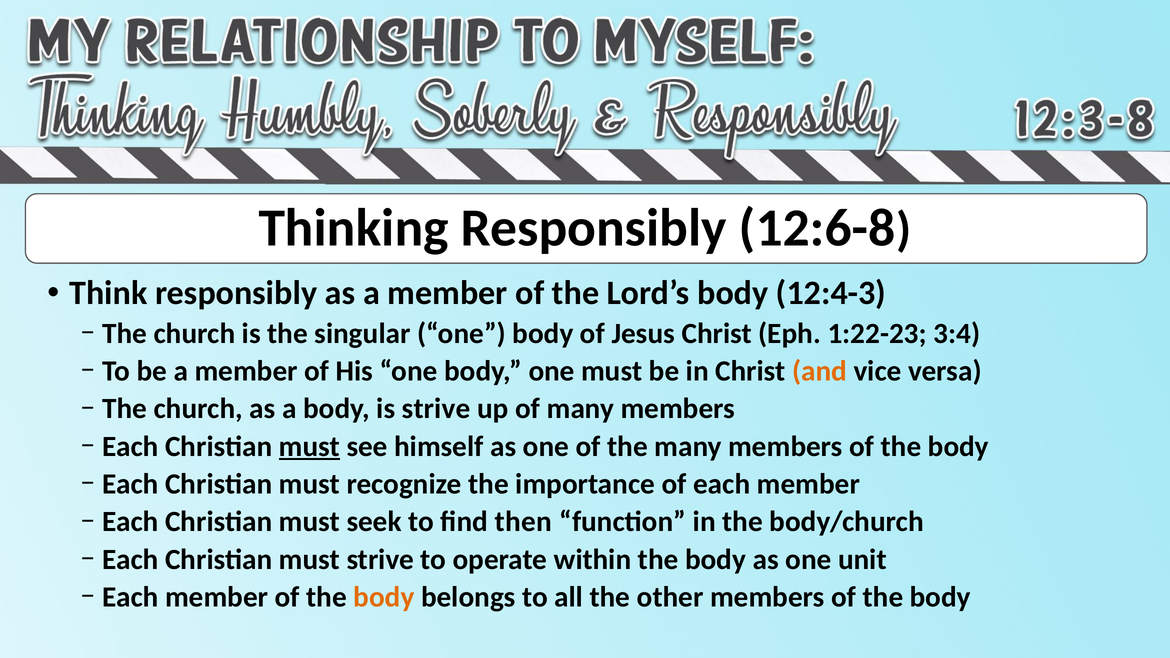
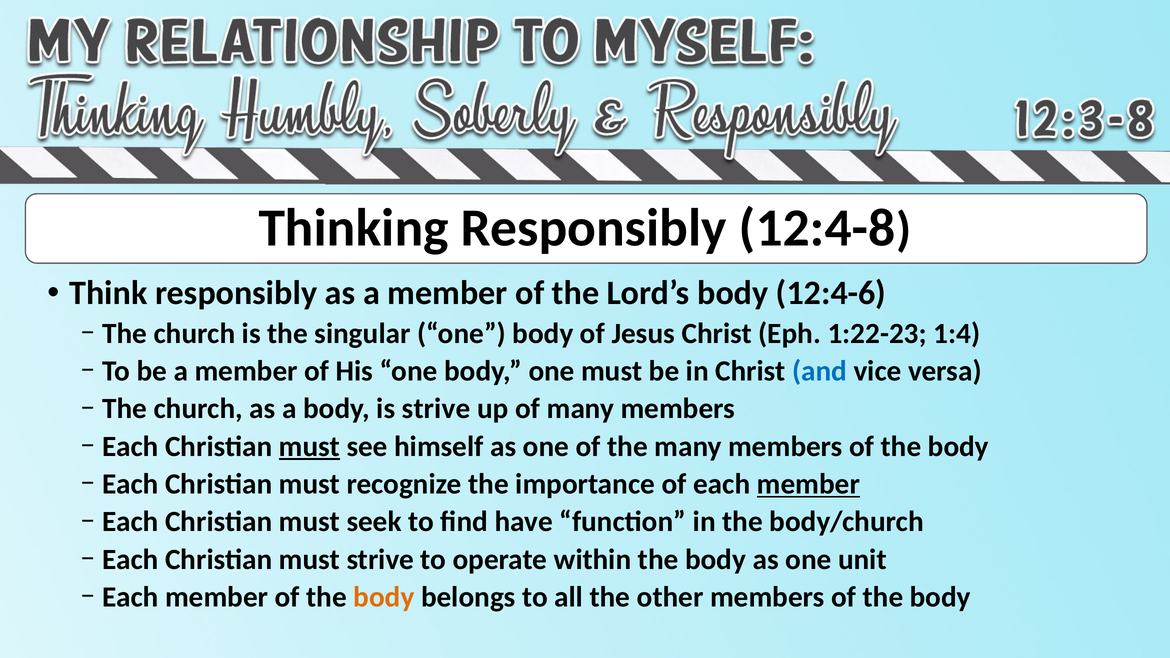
12:6-8: 12:6-8 -> 12:4-8
12:4-3: 12:4-3 -> 12:4-6
3:4: 3:4 -> 1:4
and colour: orange -> blue
member at (808, 484) underline: none -> present
then: then -> have
